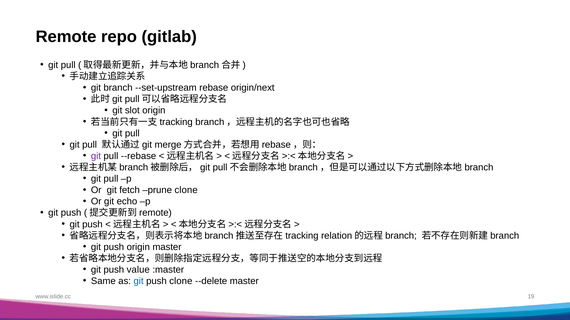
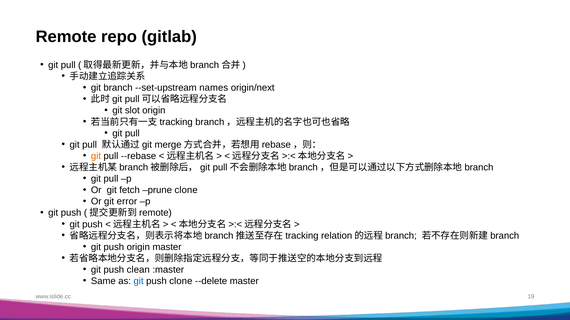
rebase: rebase -> names
git at (96, 156) colour: purple -> orange
echo: echo -> error
value: value -> clean
